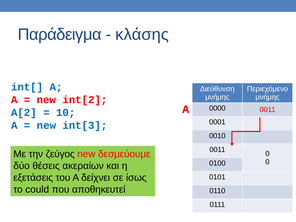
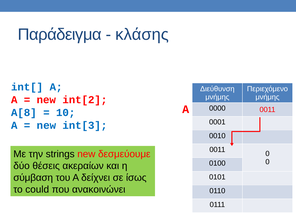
A[2: A[2 -> A[8
ζεύγος: ζεύγος -> strings
εξετάσεις: εξετάσεις -> σύμβαση
αποθηκευτεί: αποθηκευτεί -> ανακοινώνει
